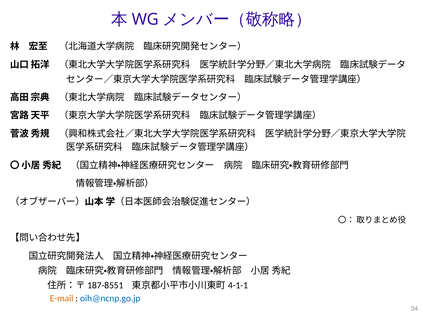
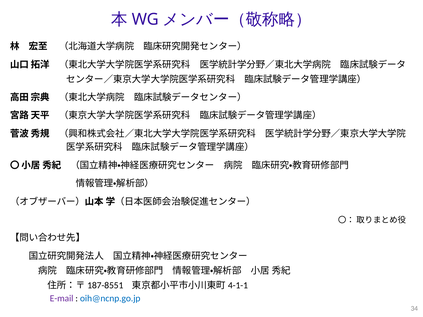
E-mail colour: orange -> purple
